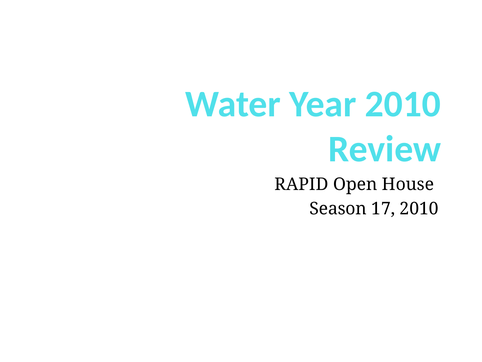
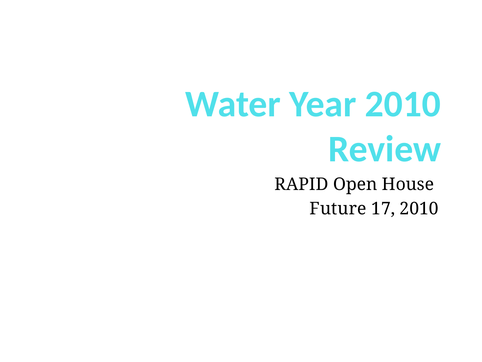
Season: Season -> Future
